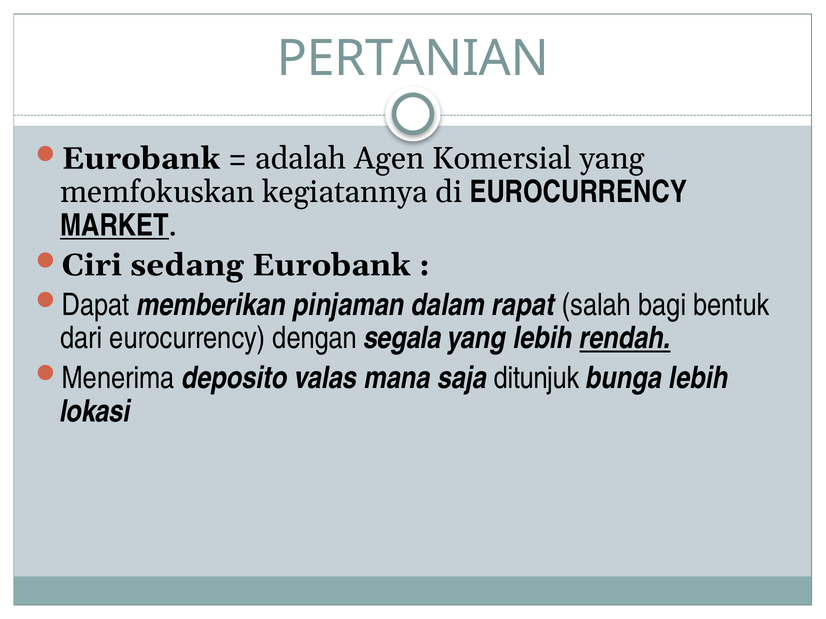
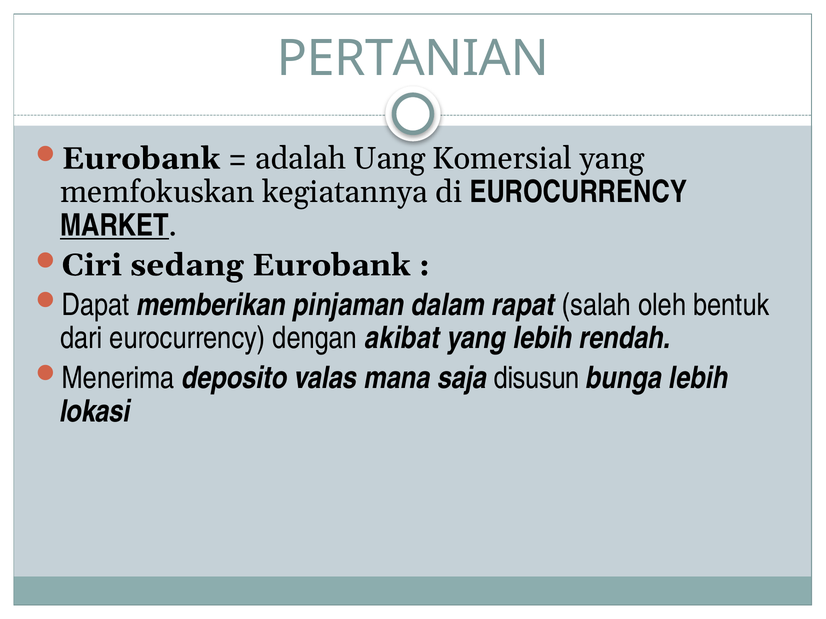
Agen: Agen -> Uang
bagi: bagi -> oleh
segala: segala -> akibat
rendah underline: present -> none
ditunjuk: ditunjuk -> disusun
